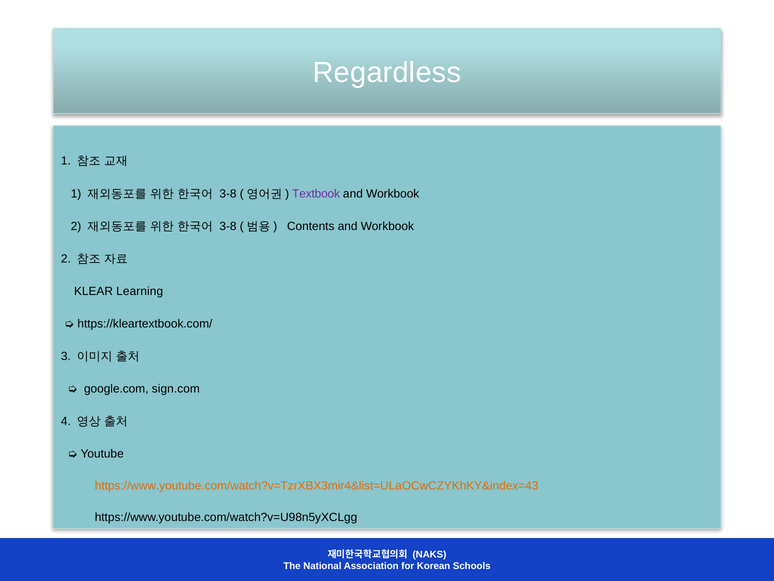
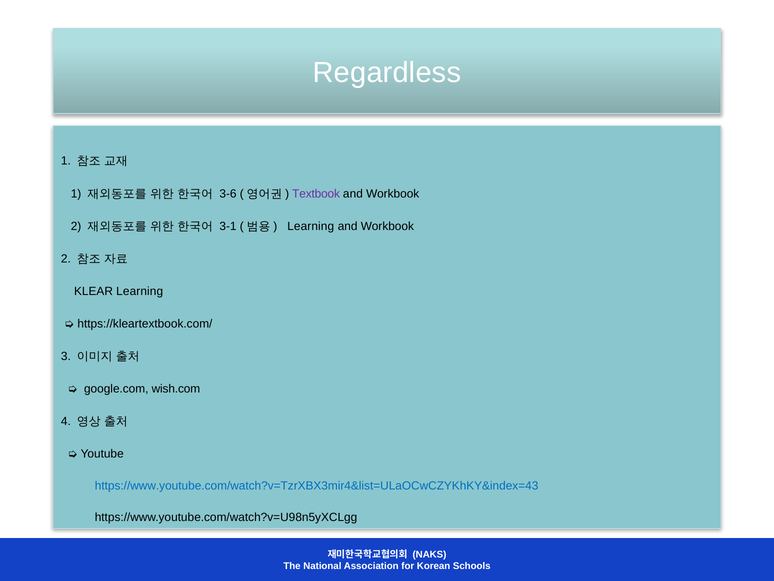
3-8 at (228, 193): 3-8 -> 3-6
3-8 at (228, 226): 3-8 -> 3-1
Contents at (311, 226): Contents -> Learning
sign.com: sign.com -> wish.com
https://www.youtube.com/watch?v=TzrXBX3mir4&list=ULaOCwCZYKhKY&index=43 colour: orange -> blue
